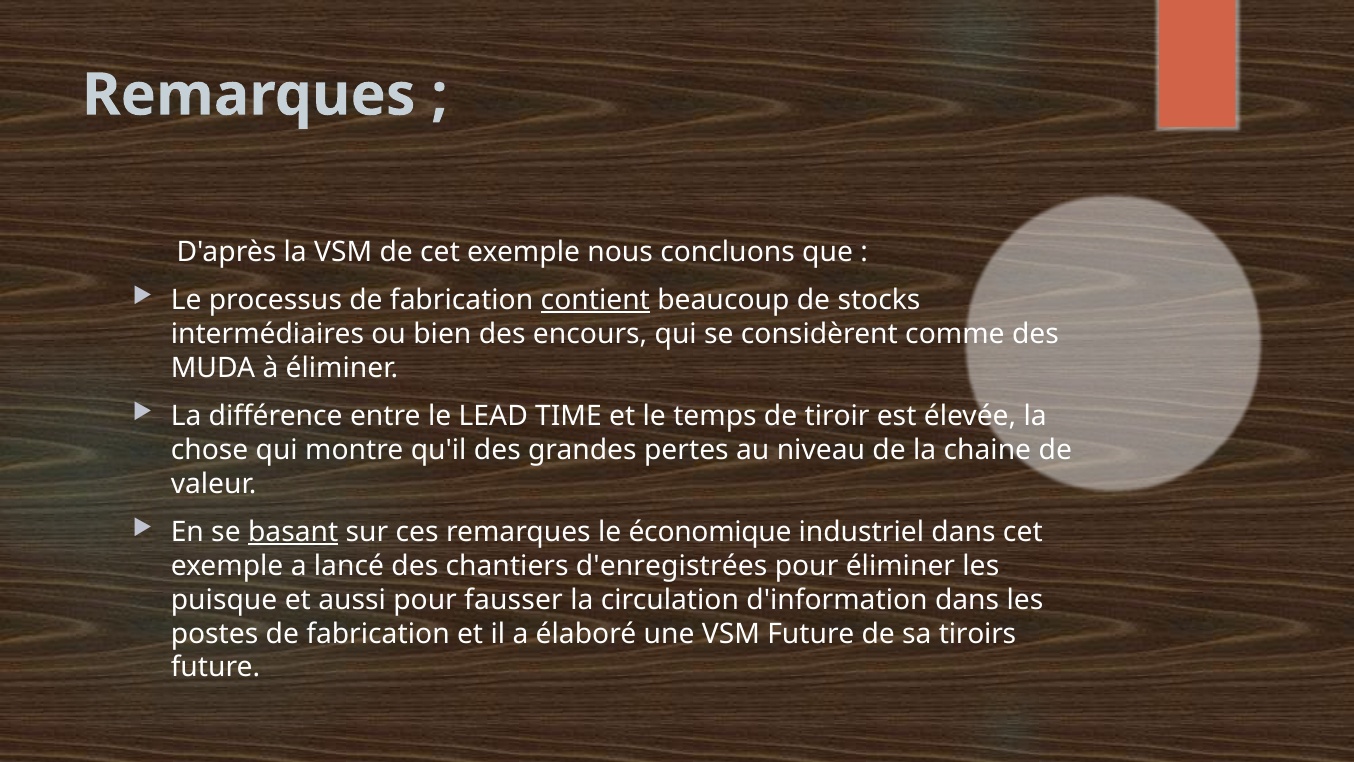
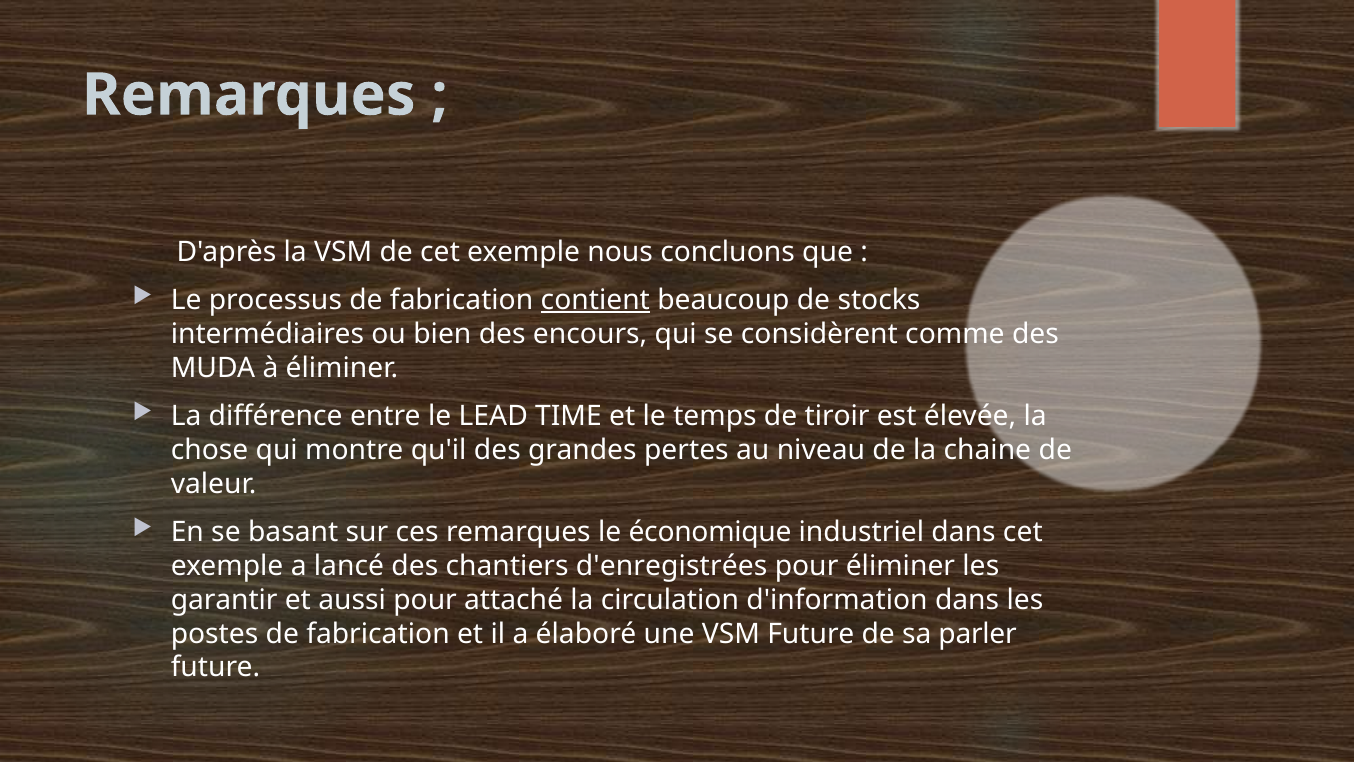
basant underline: present -> none
puisque: puisque -> garantir
fausser: fausser -> attaché
tiroirs: tiroirs -> parler
